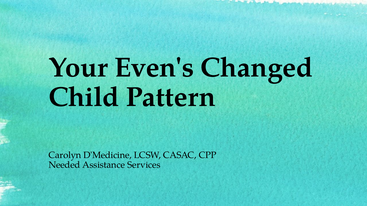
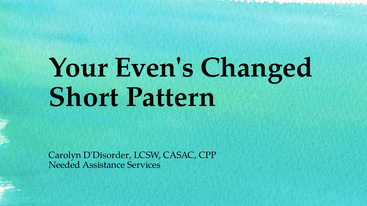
Child: Child -> Short
D'Medicine: D'Medicine -> D'Disorder
